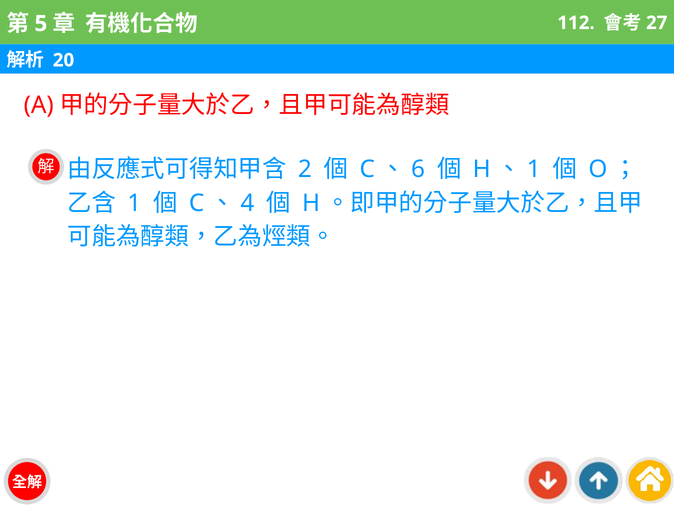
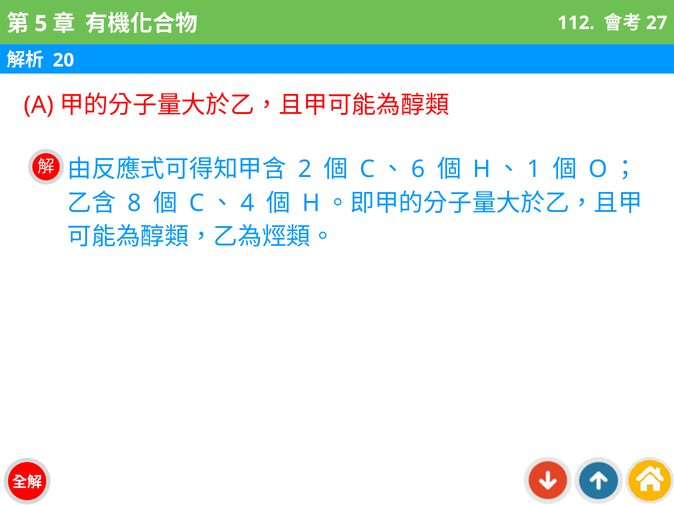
1 at (134, 203): 1 -> 8
